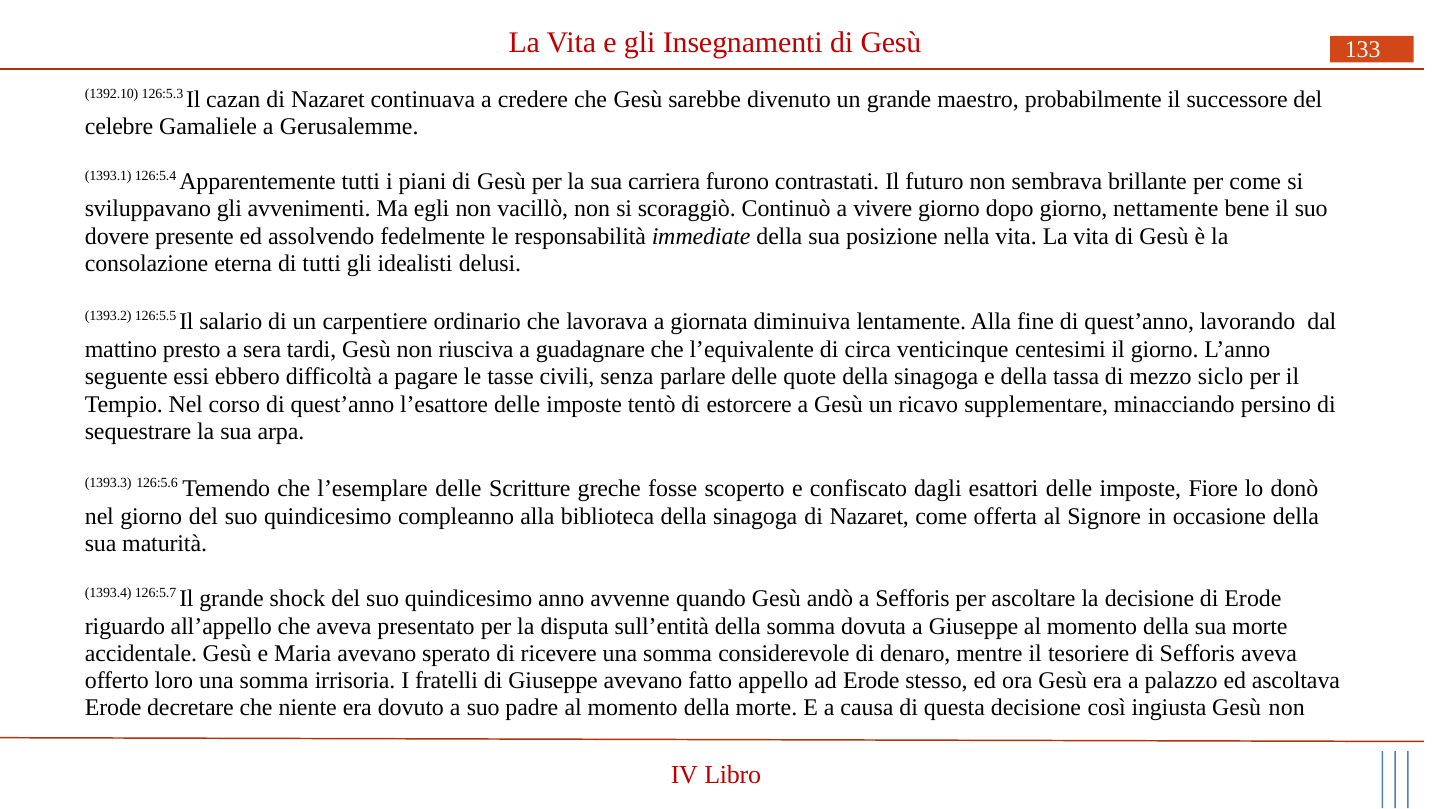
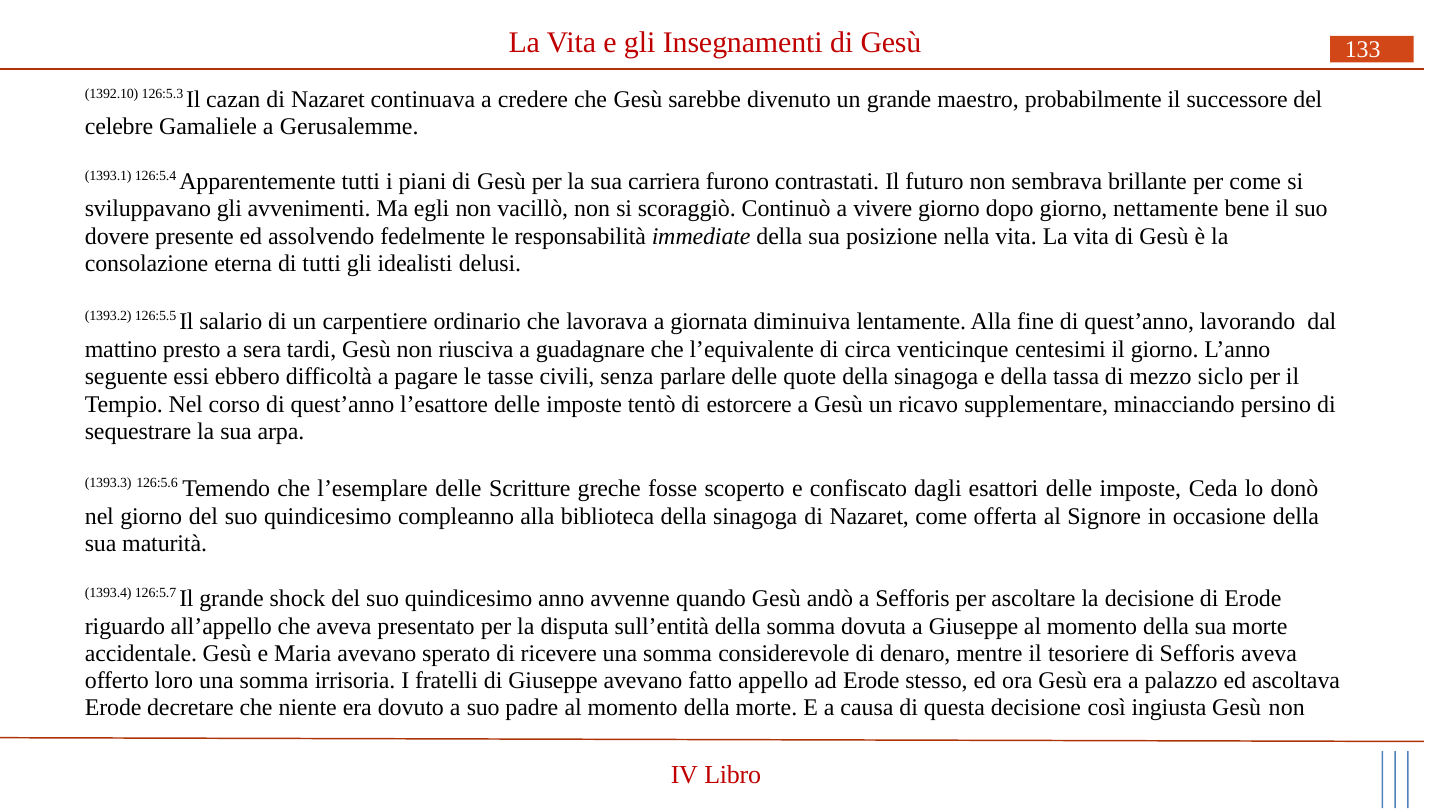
Fiore: Fiore -> Ceda
